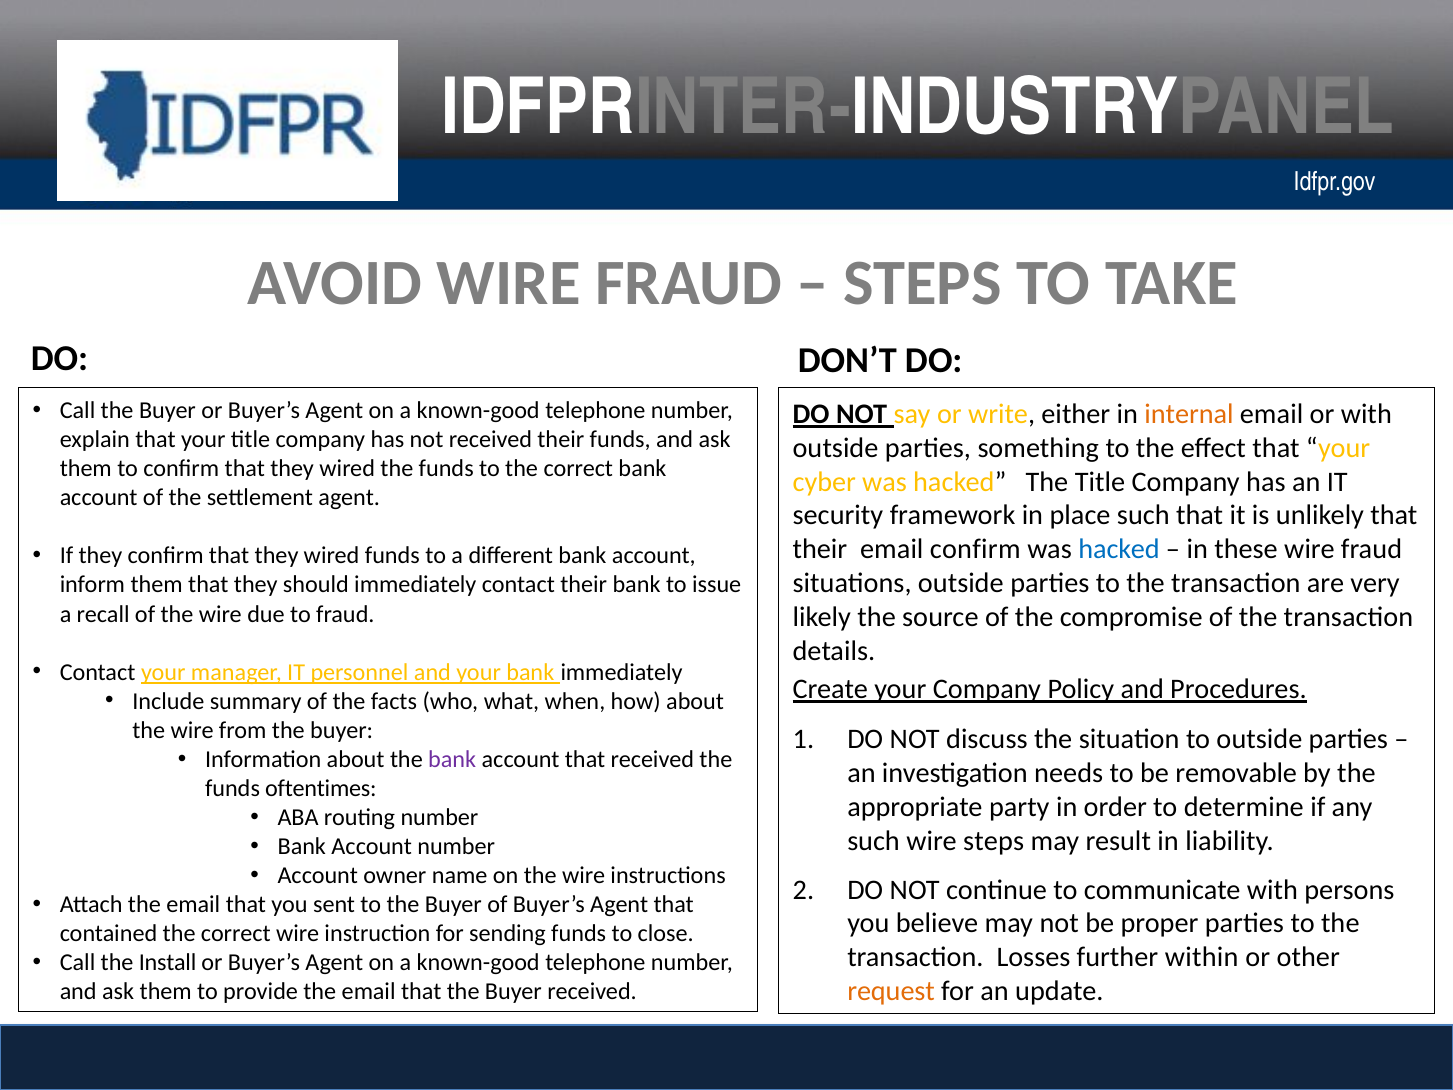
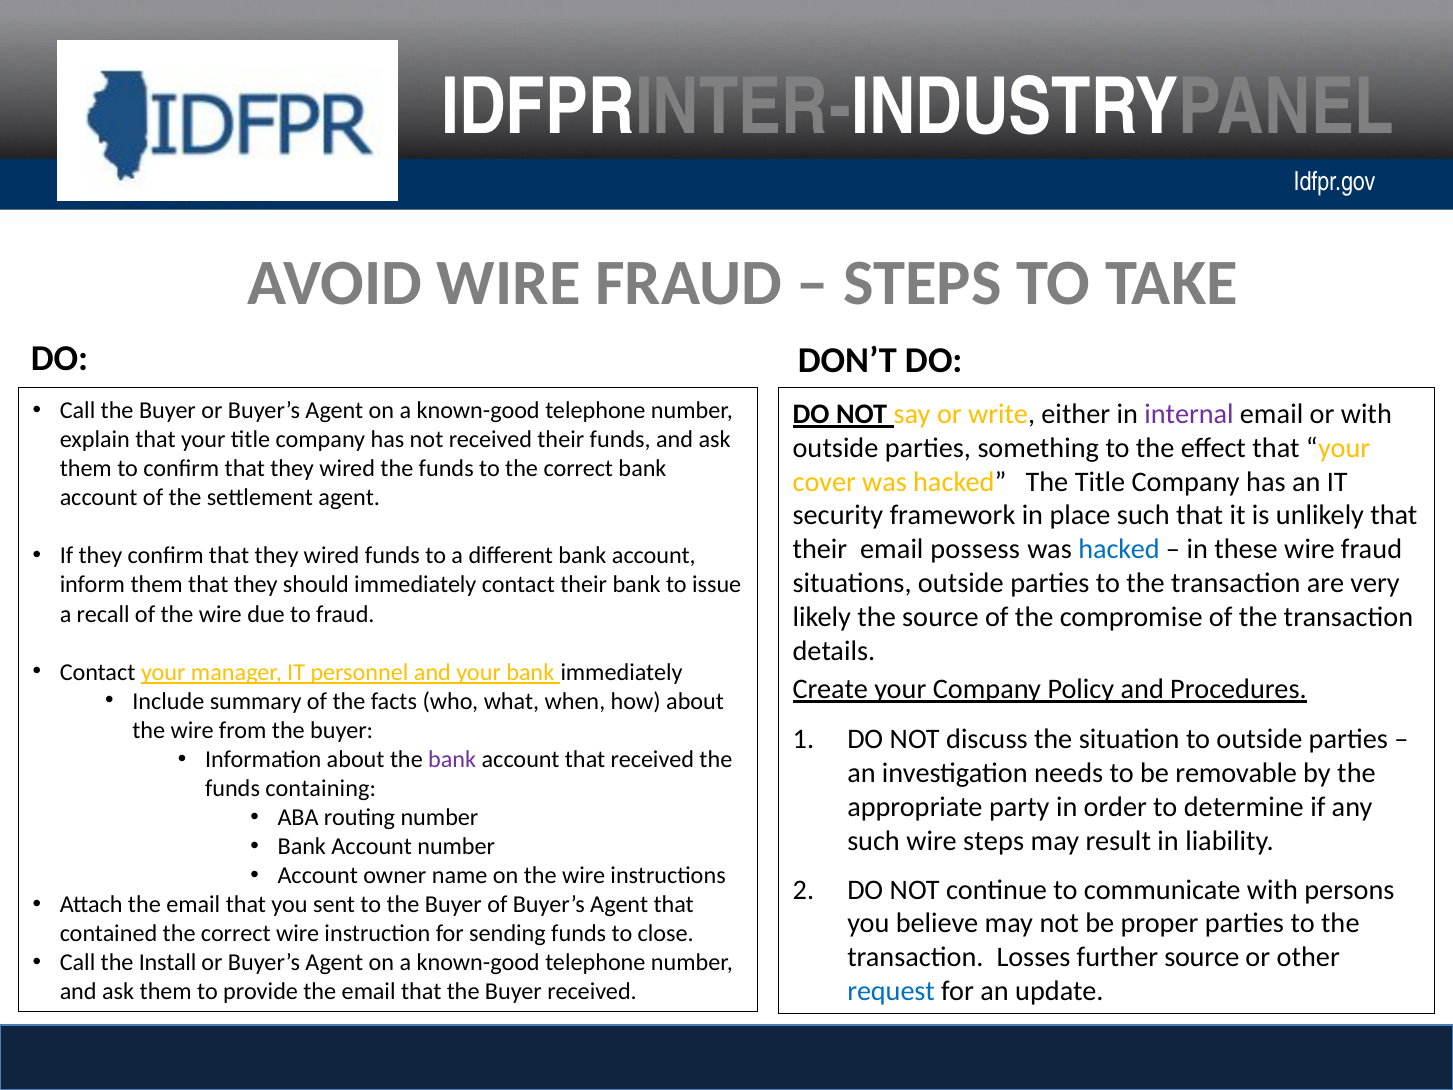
internal colour: orange -> purple
cyber: cyber -> cover
email confirm: confirm -> possess
oftentimes: oftentimes -> containing
further within: within -> source
request colour: orange -> blue
